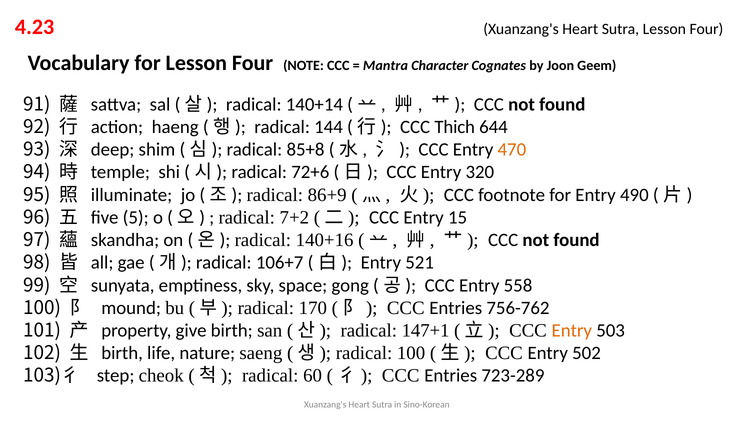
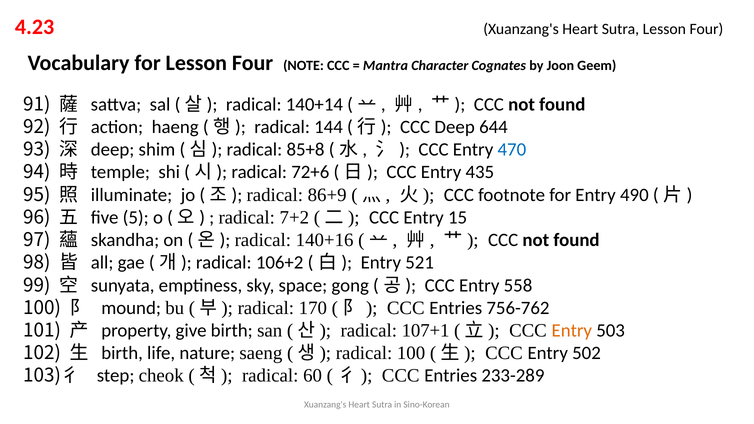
CCC Thich: Thich -> Deep
470 colour: orange -> blue
320: 320 -> 435
106+7: 106+7 -> 106+2
147+1: 147+1 -> 107+1
723-289: 723-289 -> 233-289
